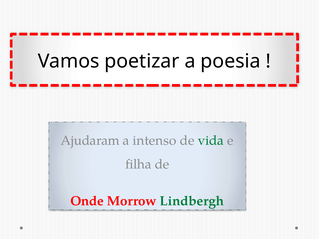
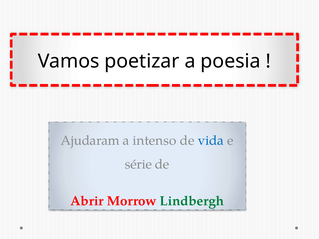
vida colour: green -> blue
filha: filha -> série
Onde: Onde -> Abrir
